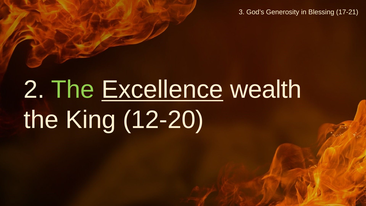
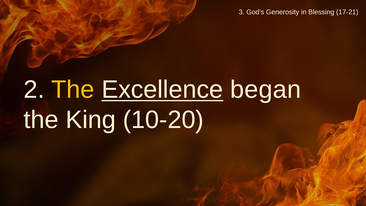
The at (73, 90) colour: light green -> yellow
wealth: wealth -> began
12-20: 12-20 -> 10-20
